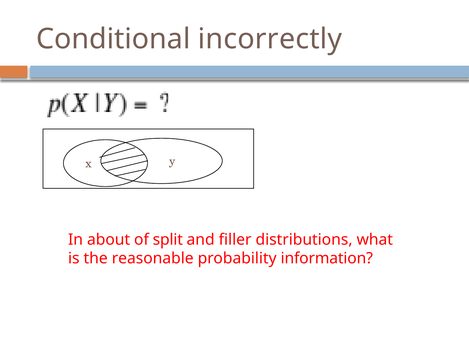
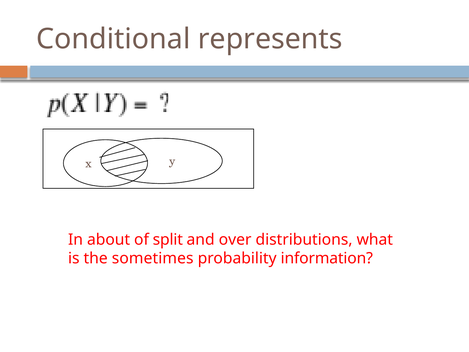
incorrectly: incorrectly -> represents
filler: filler -> over
reasonable: reasonable -> sometimes
